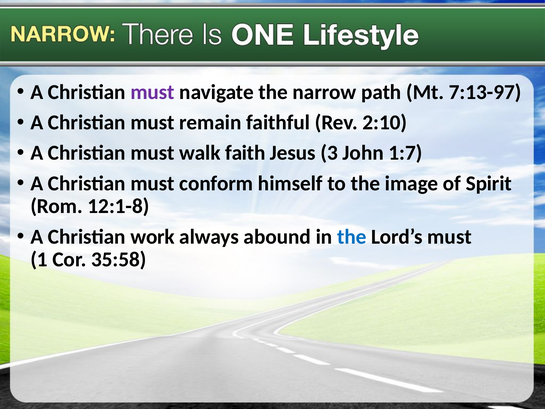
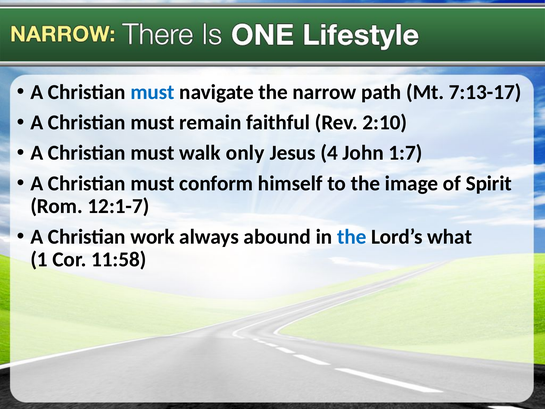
must at (152, 92) colour: purple -> blue
7:13-97: 7:13-97 -> 7:13-17
faith: faith -> only
3: 3 -> 4
12:1-8: 12:1-8 -> 12:1-7
Lord’s must: must -> what
35:58: 35:58 -> 11:58
